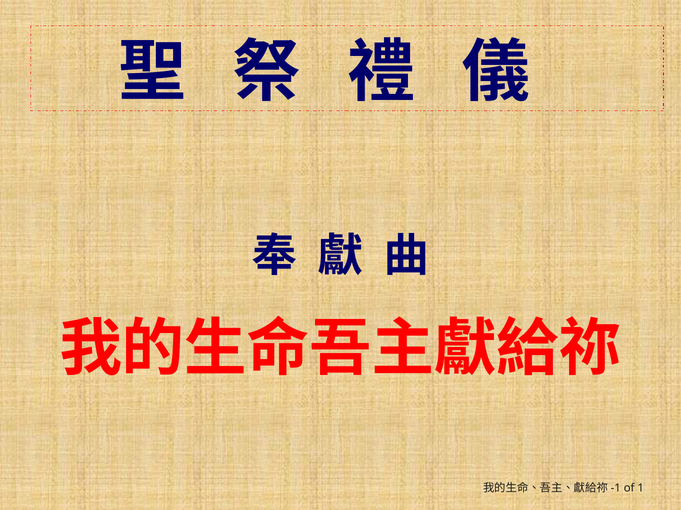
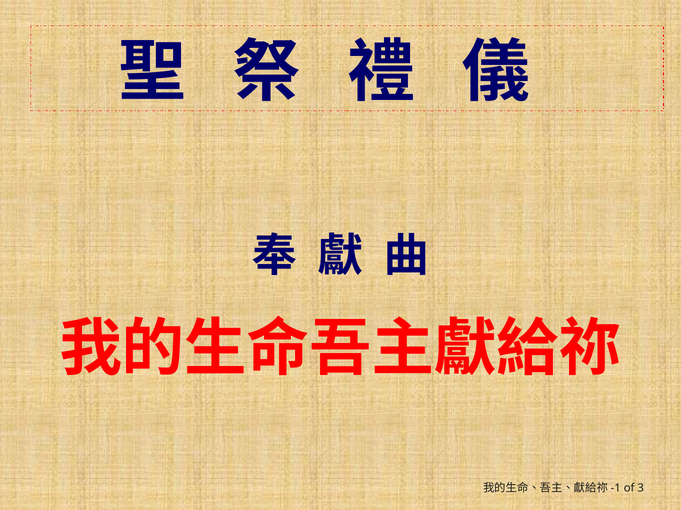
1: 1 -> 3
